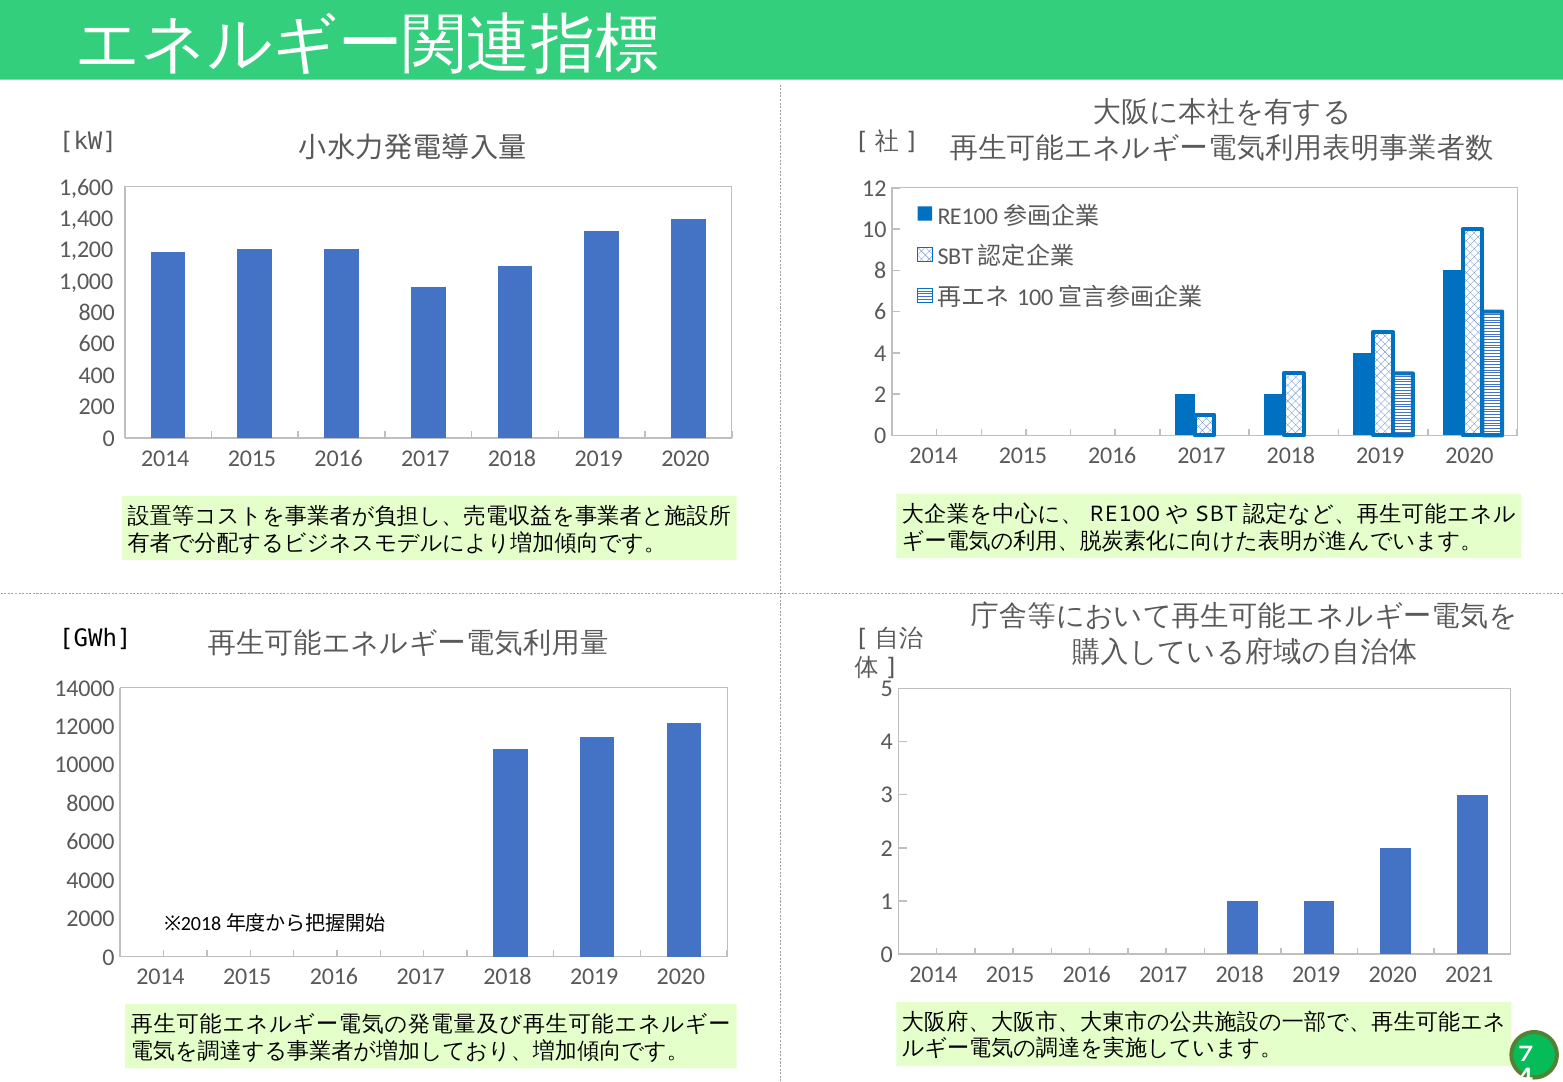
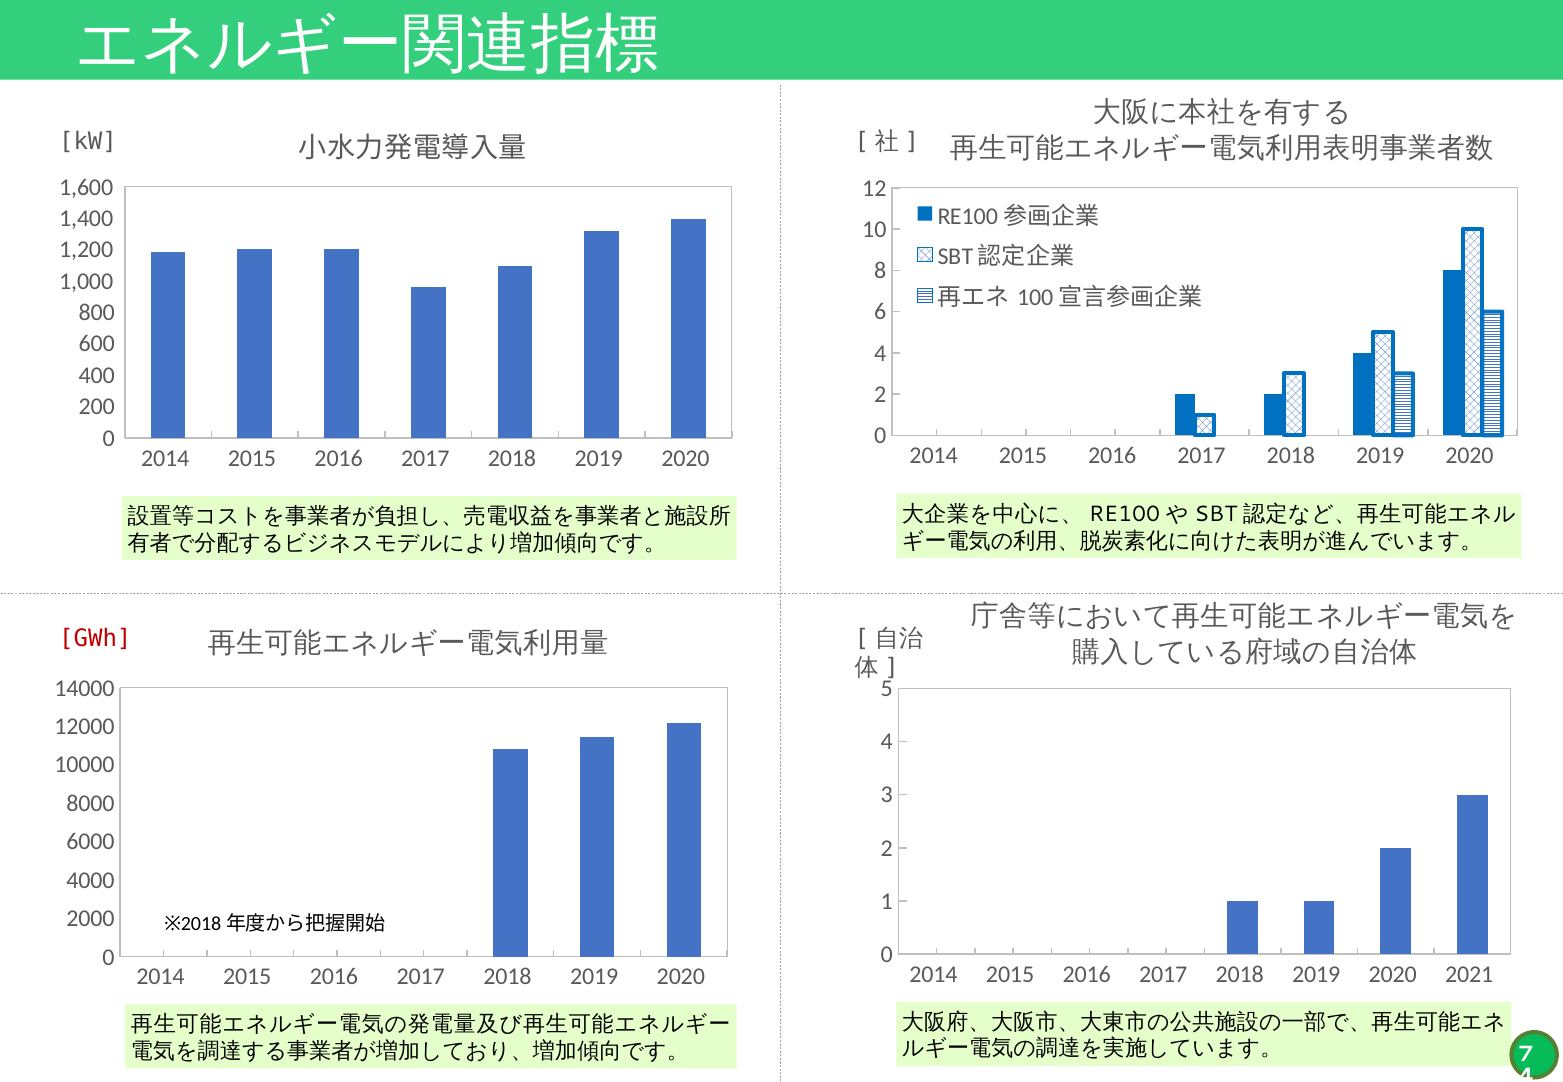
GWh colour: black -> red
